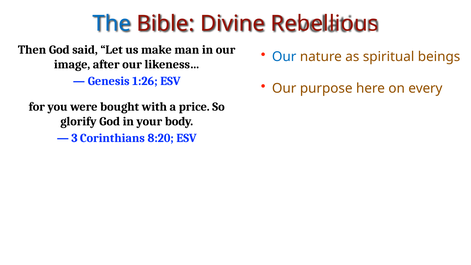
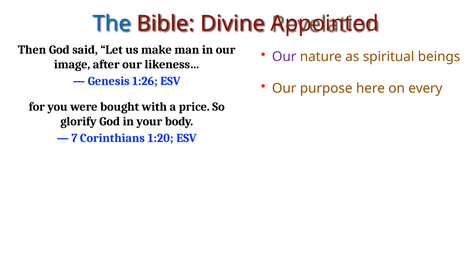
Rebellious: Rebellious -> Appointed
Our at (284, 57) colour: blue -> purple
3: 3 -> 7
8:20: 8:20 -> 1:20
